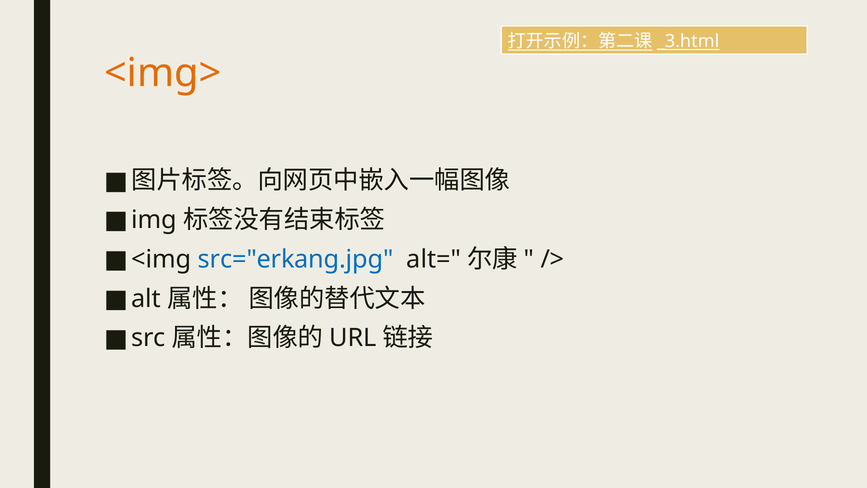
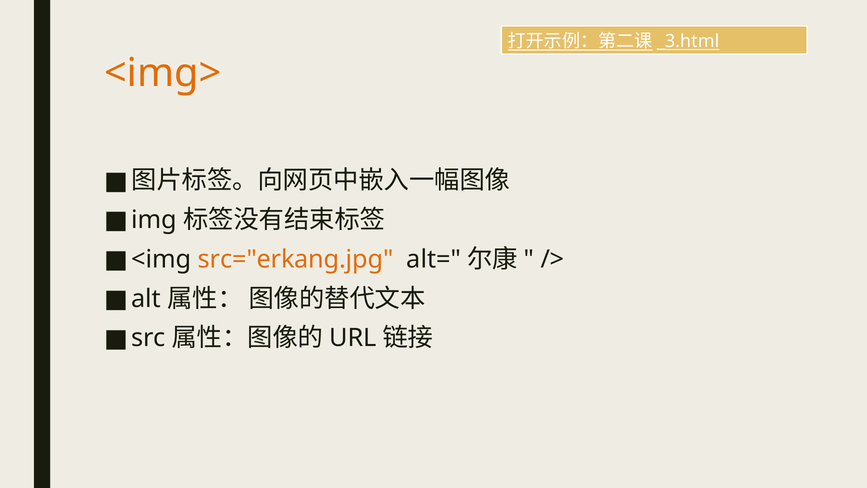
src="erkang.jpg colour: blue -> orange
